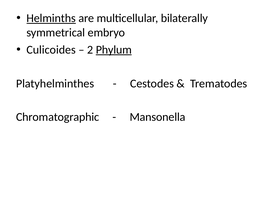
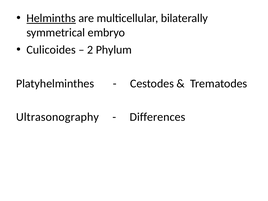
Phylum underline: present -> none
Chromatographic: Chromatographic -> Ultrasonography
Mansonella: Mansonella -> Differences
